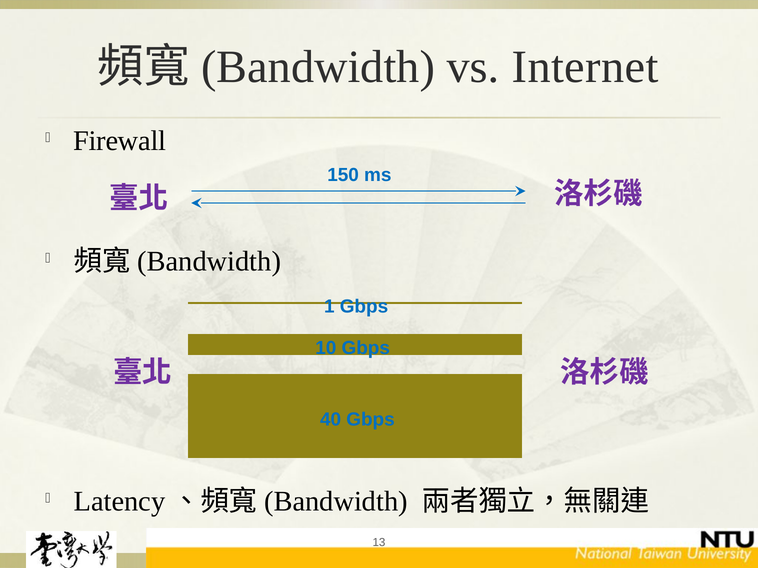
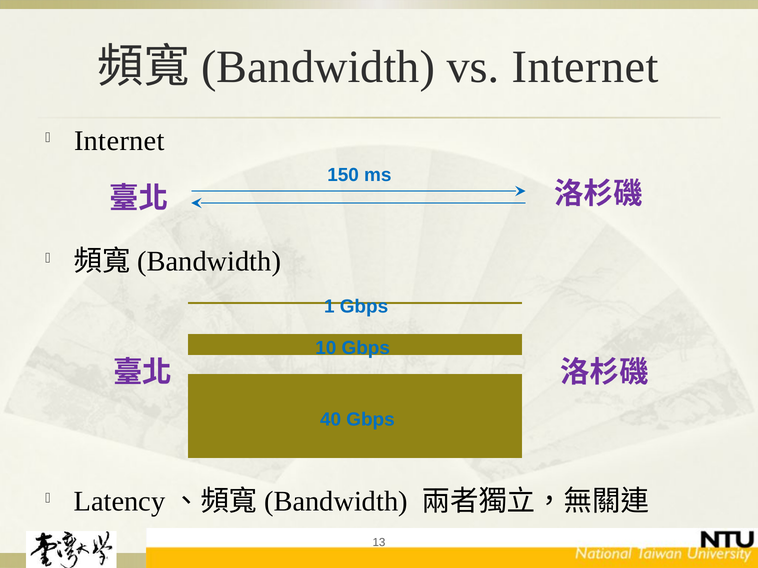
Firewall at (120, 141): Firewall -> Internet
